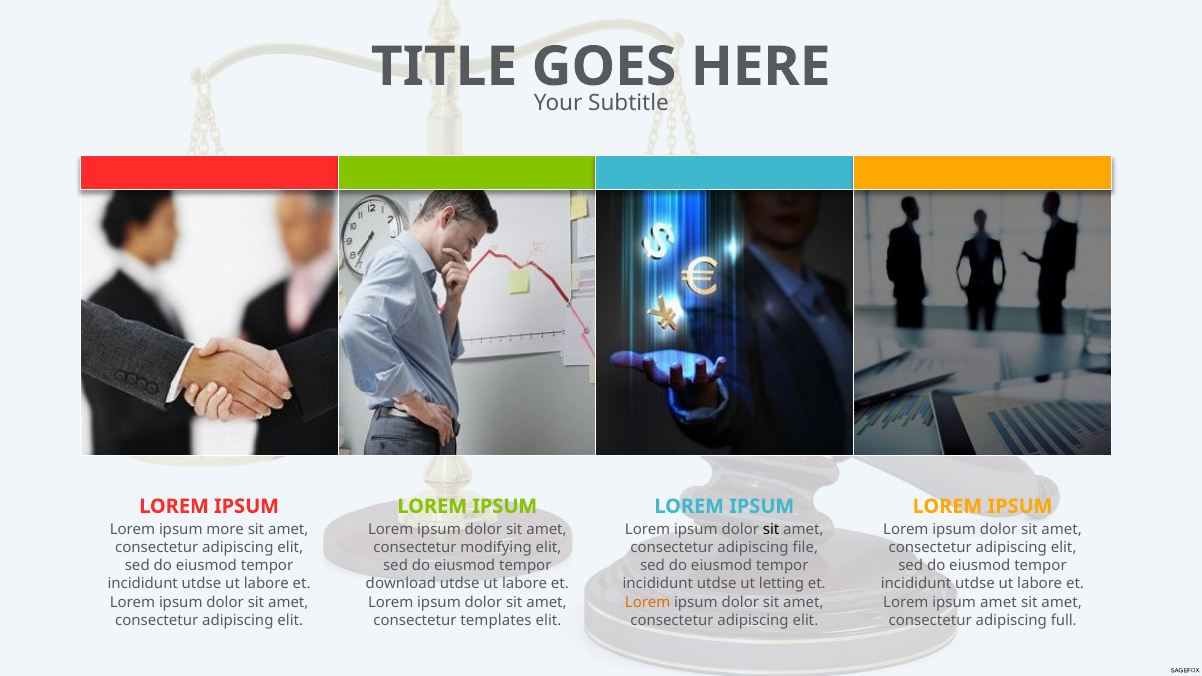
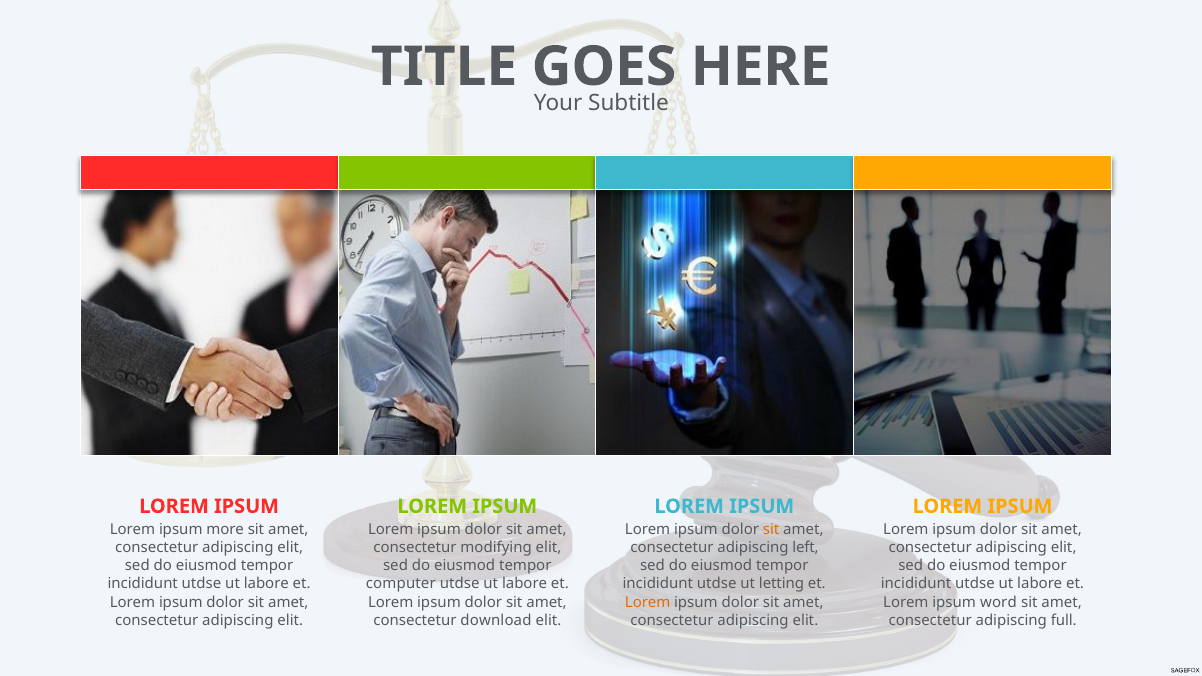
sit at (771, 530) colour: black -> orange
file: file -> left
download: download -> computer
ipsum amet: amet -> word
templates: templates -> download
